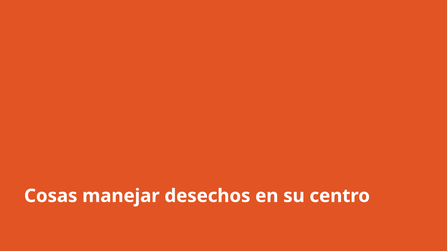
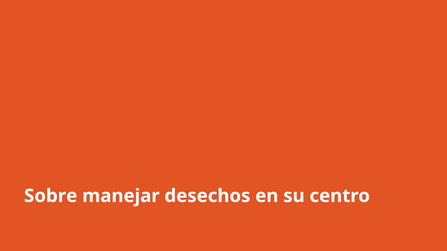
Cosas: Cosas -> Sobre
